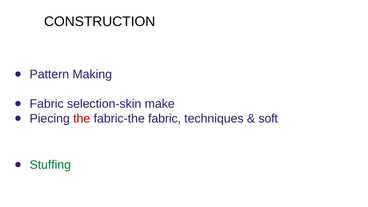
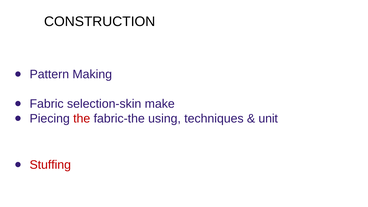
fabric-the fabric: fabric -> using
soft: soft -> unit
Stuffing colour: green -> red
